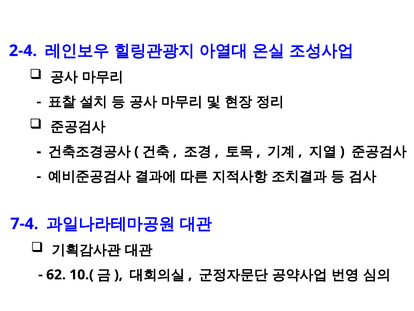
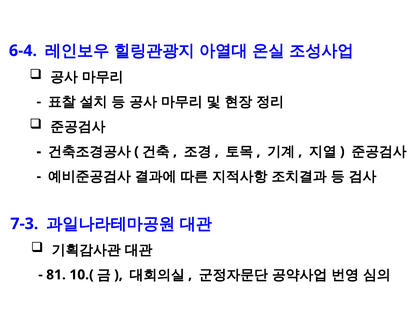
2-4: 2-4 -> 6-4
7-4: 7-4 -> 7-3
62: 62 -> 81
